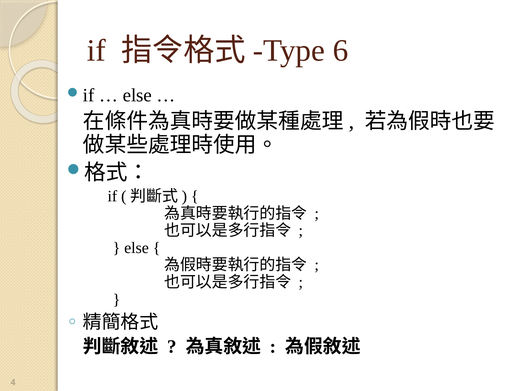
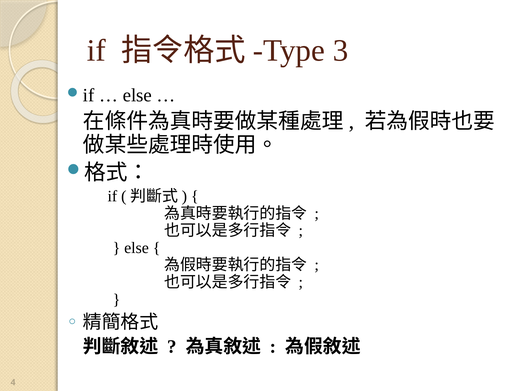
6: 6 -> 3
